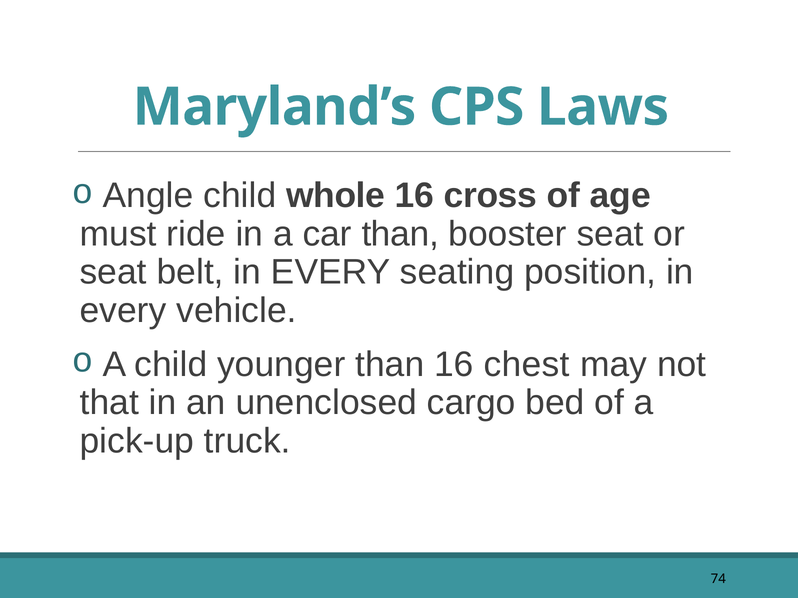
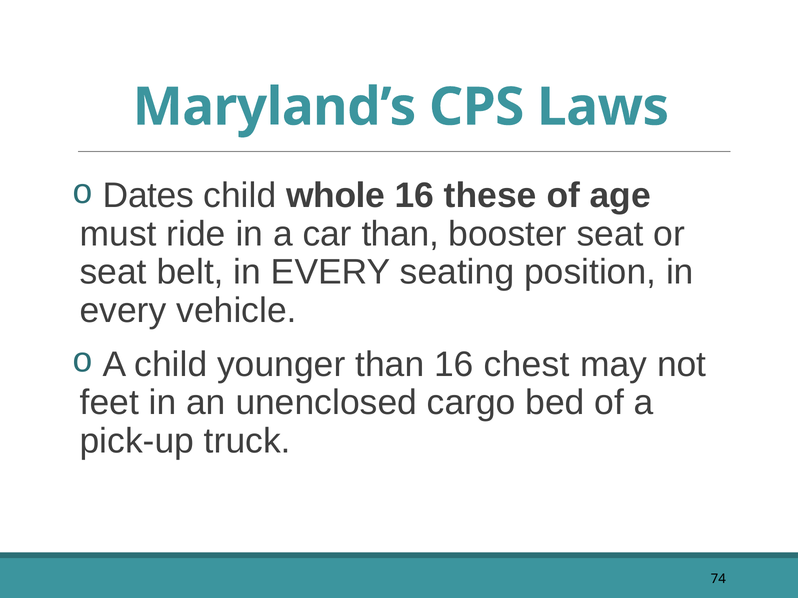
Angle: Angle -> Dates
cross: cross -> these
that: that -> feet
